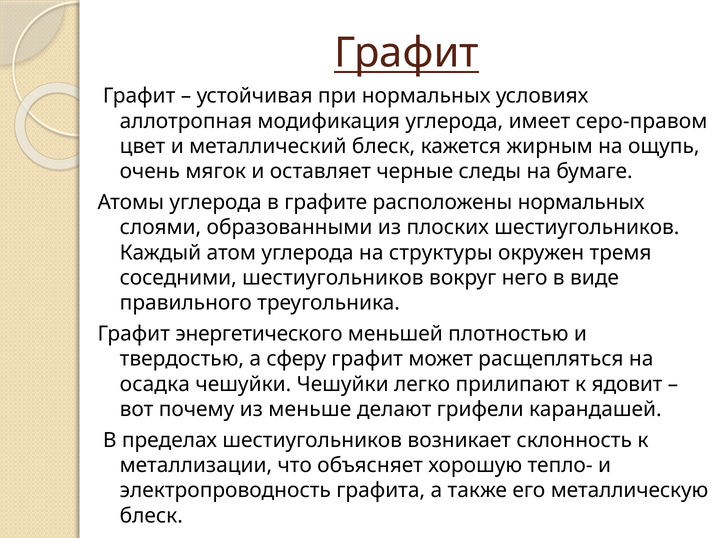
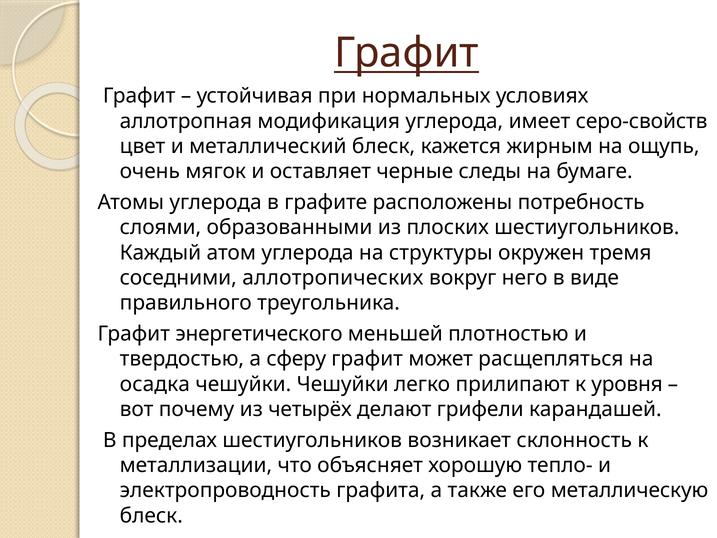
серо-правом: серо-правом -> серо-свойств
расположены нормальных: нормальных -> потребность
соседними шестиугольников: шестиугольников -> аллотропических
ядовит: ядовит -> уровня
меньше: меньше -> четырёх
